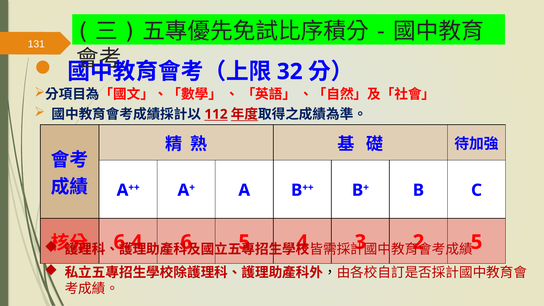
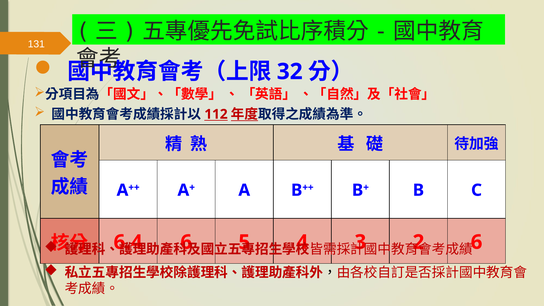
5 at (477, 242): 5 -> 6
